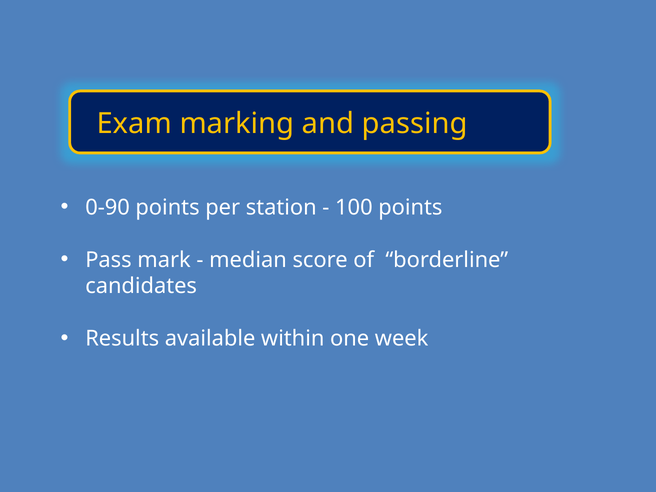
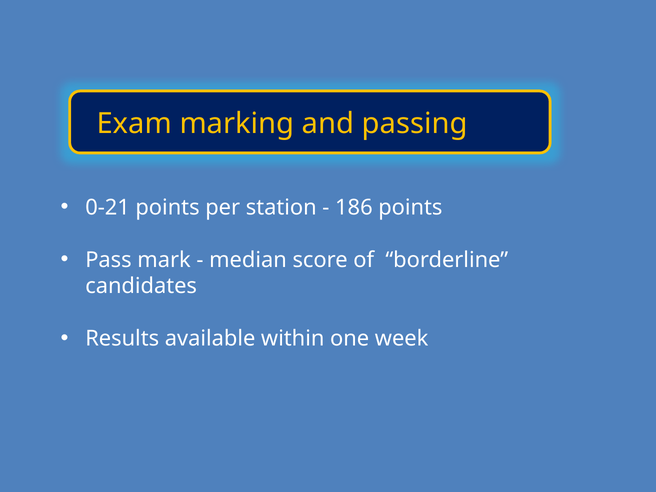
0-90: 0-90 -> 0-21
100: 100 -> 186
